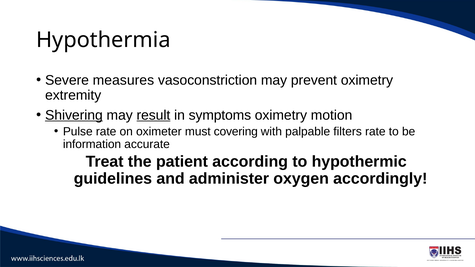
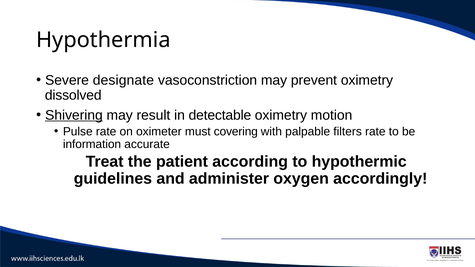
measures: measures -> designate
extremity: extremity -> dissolved
result underline: present -> none
symptoms: symptoms -> detectable
